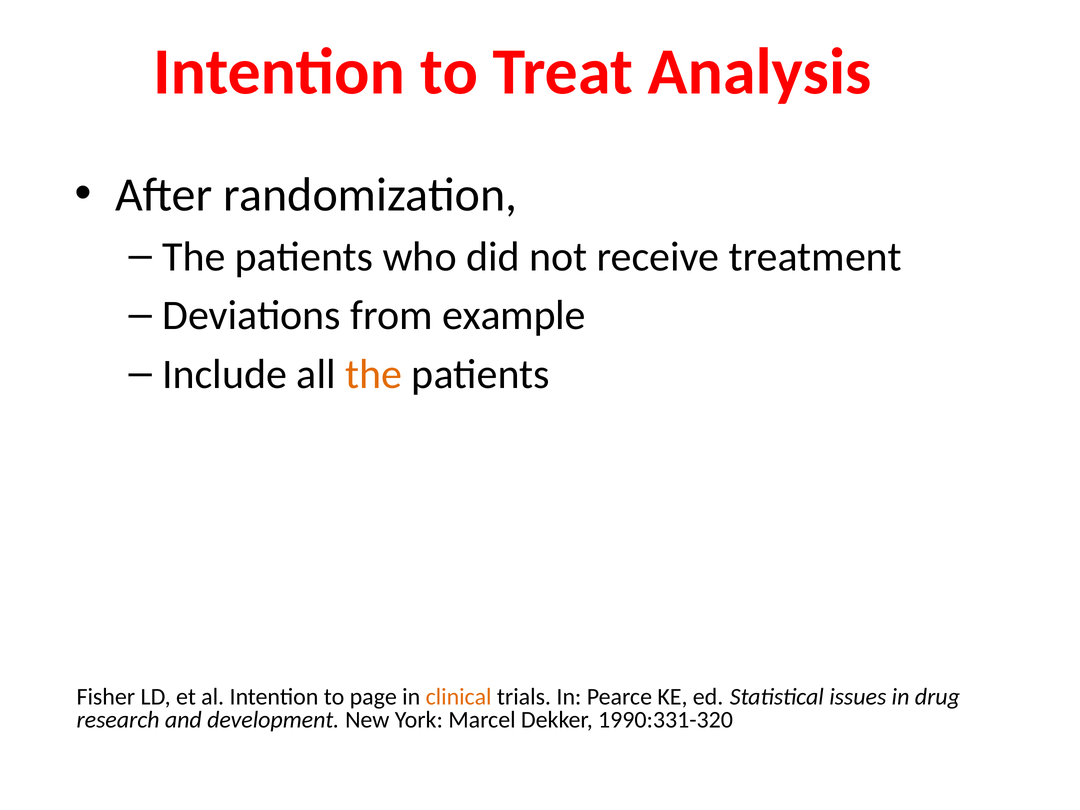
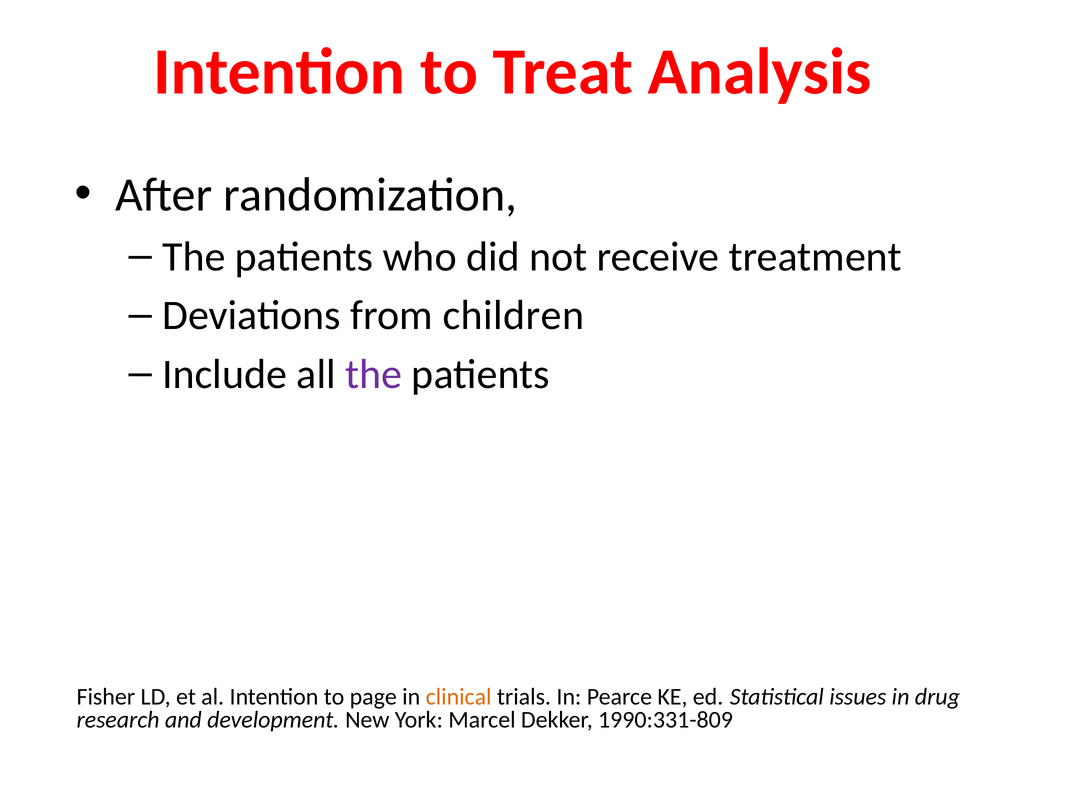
example: example -> children
the at (374, 374) colour: orange -> purple
1990:331-320: 1990:331-320 -> 1990:331-809
